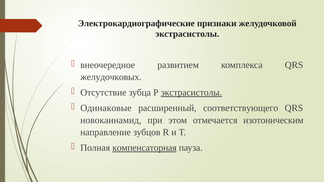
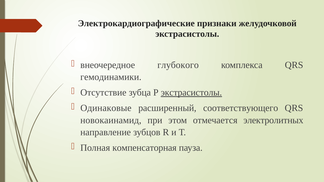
развитием: развитием -> глубокого
желудочковых: желудочковых -> гемодинамики
изотоническим: изотоническим -> электролитных
компенсаторная underline: present -> none
